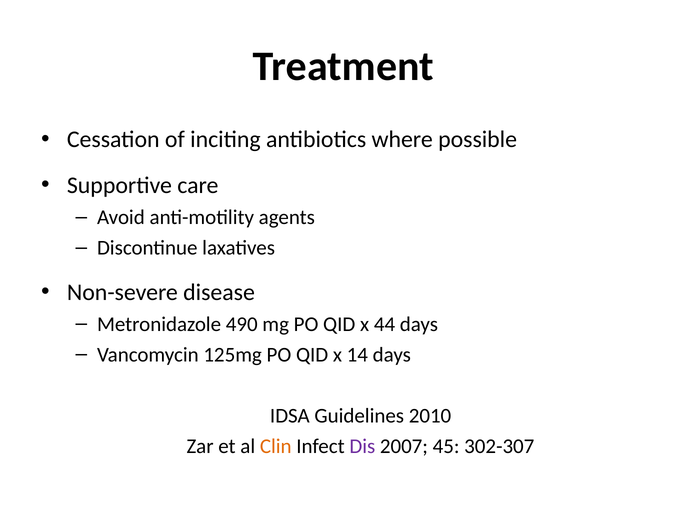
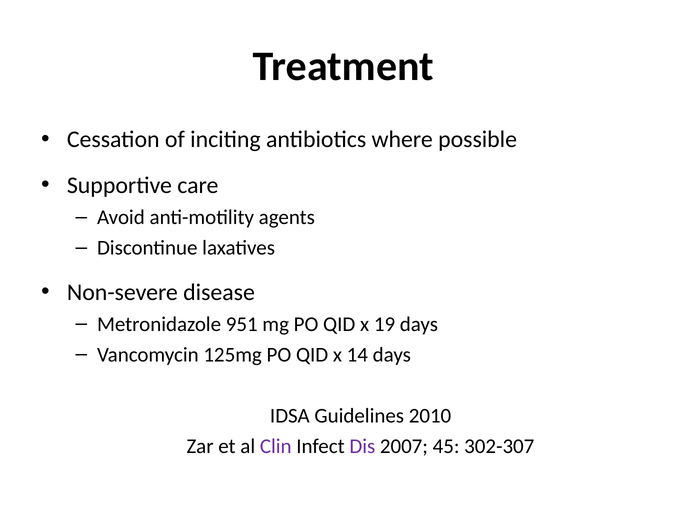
490: 490 -> 951
44: 44 -> 19
Clin colour: orange -> purple
